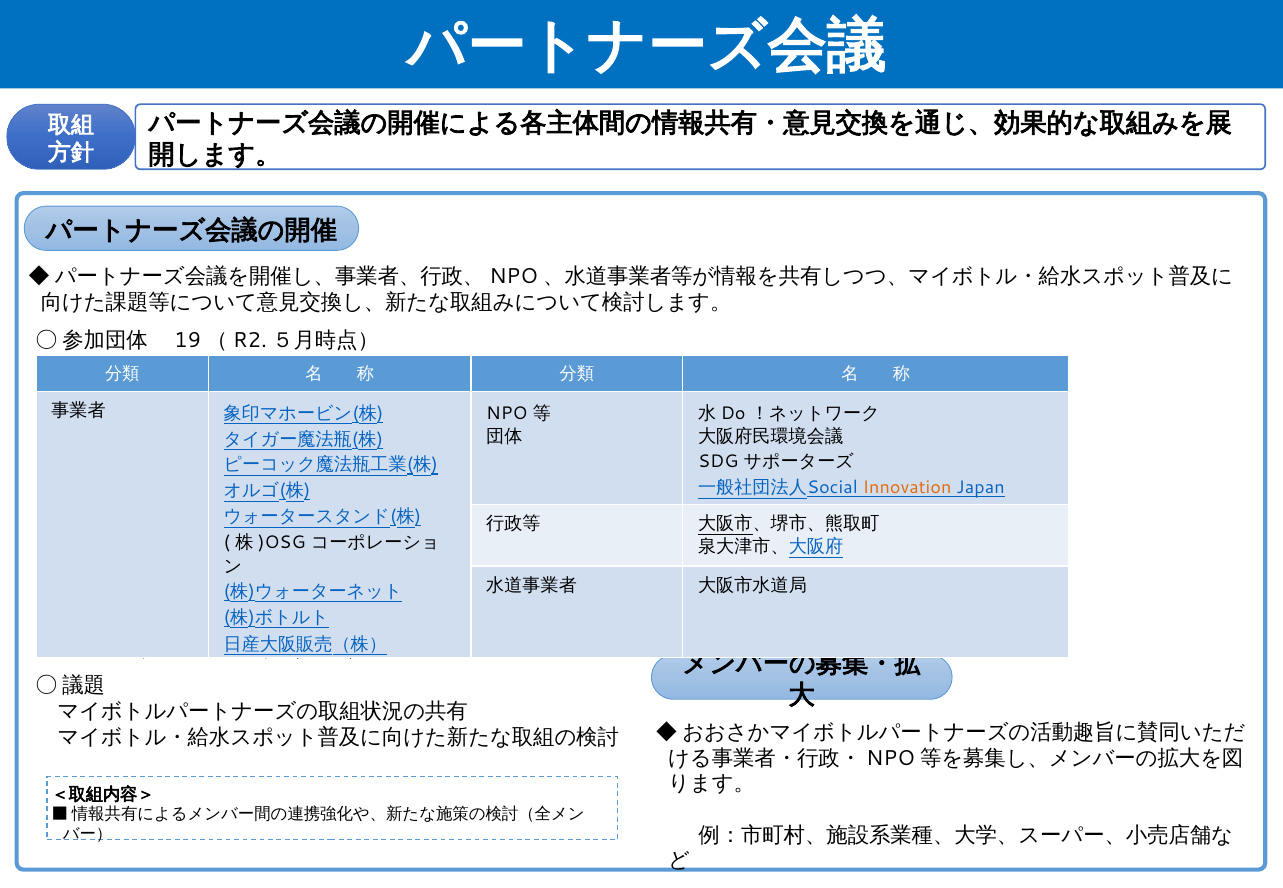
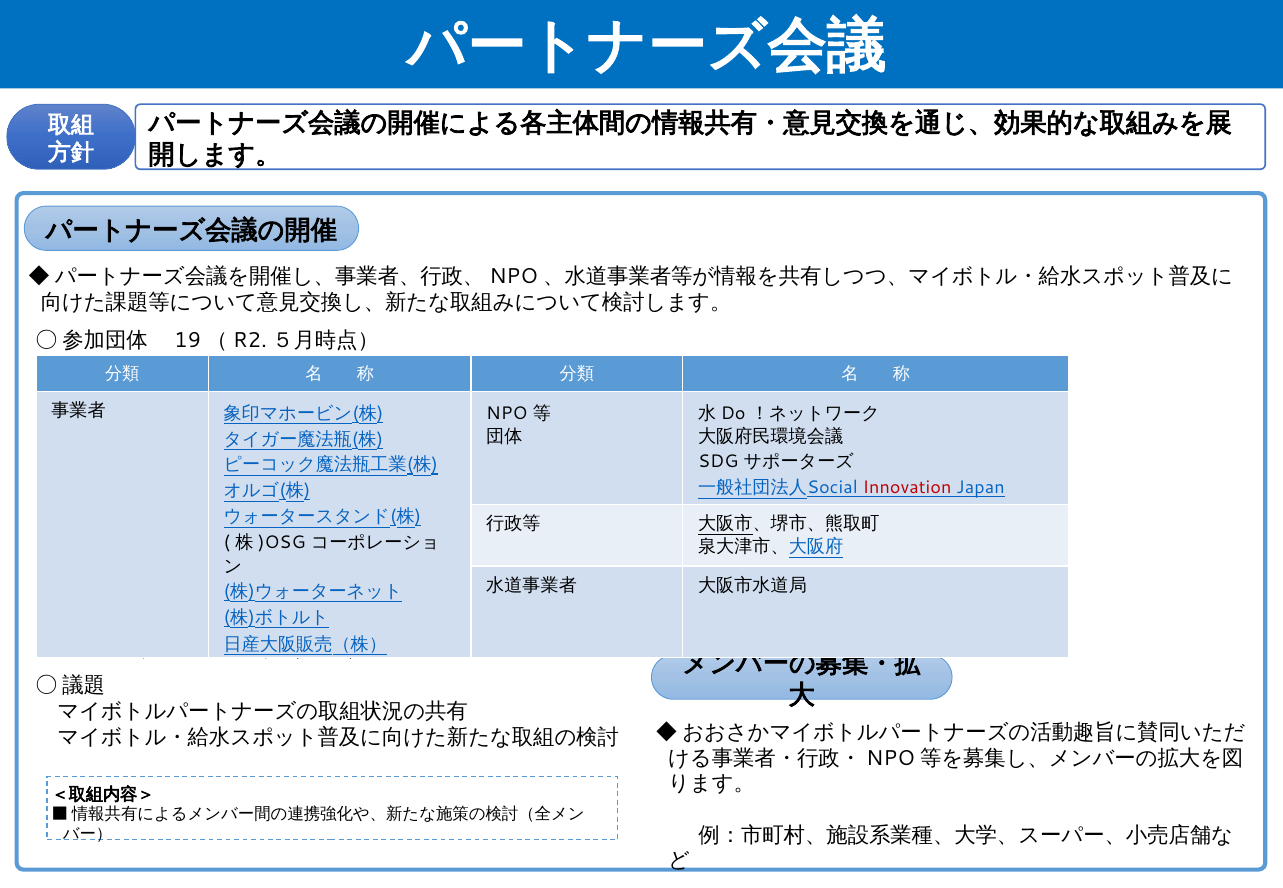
Innovation colour: orange -> red
